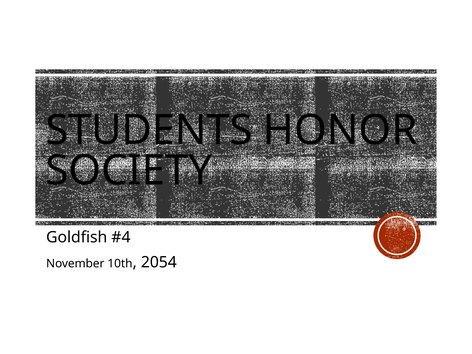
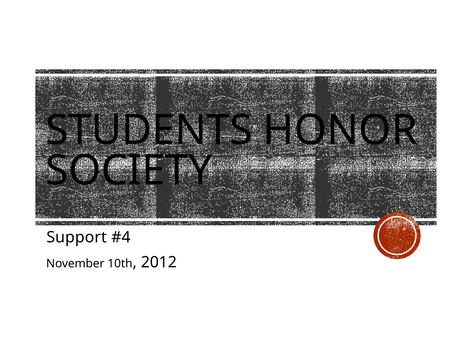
Goldfish: Goldfish -> Support
2054: 2054 -> 2012
